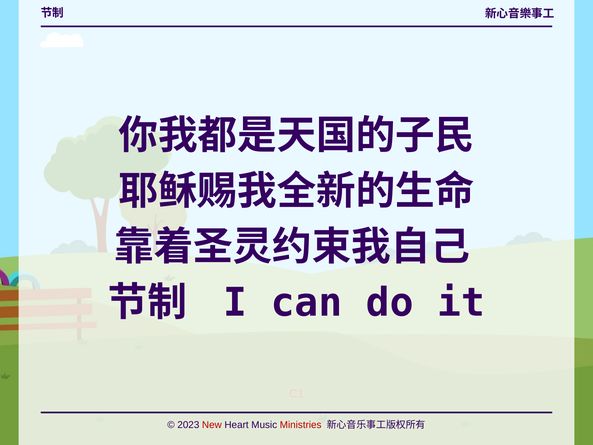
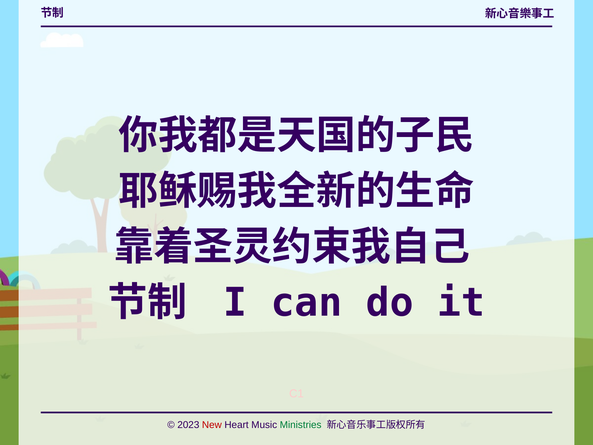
Ministries colour: red -> green
